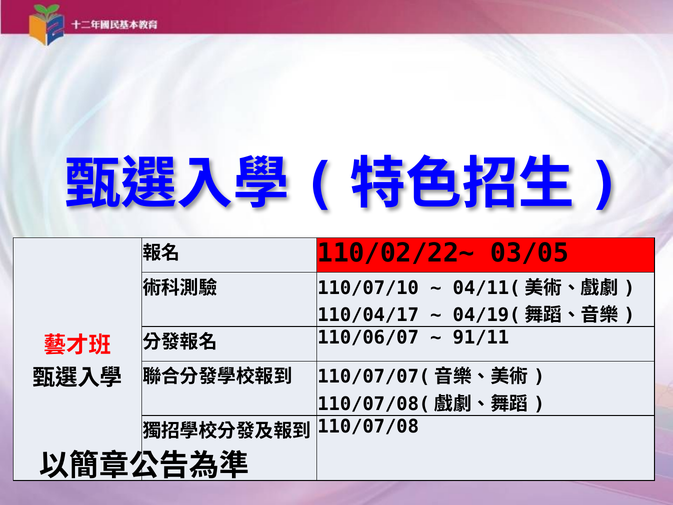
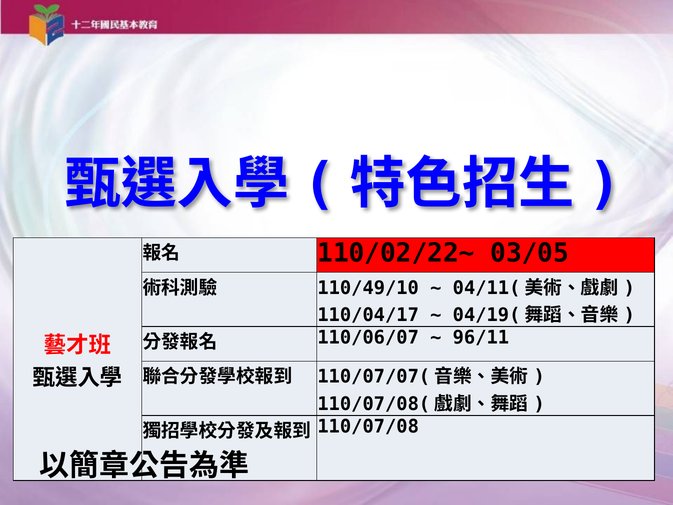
110/07/10: 110/07/10 -> 110/49/10
91/11: 91/11 -> 96/11
